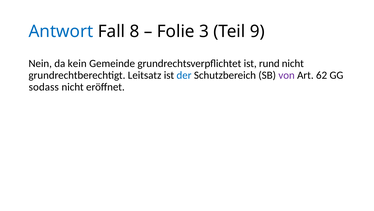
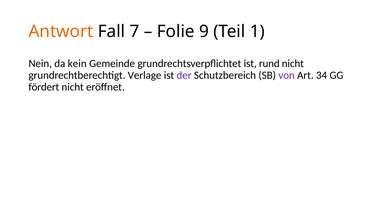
Antwort colour: blue -> orange
8: 8 -> 7
3: 3 -> 9
9: 9 -> 1
Leitsatz: Leitsatz -> Verlage
der colour: blue -> purple
62: 62 -> 34
sodass: sodass -> fördert
